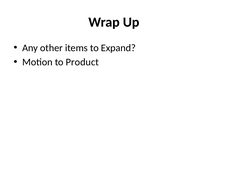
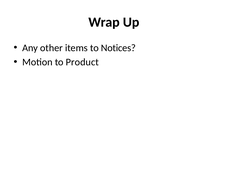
Expand: Expand -> Notices
